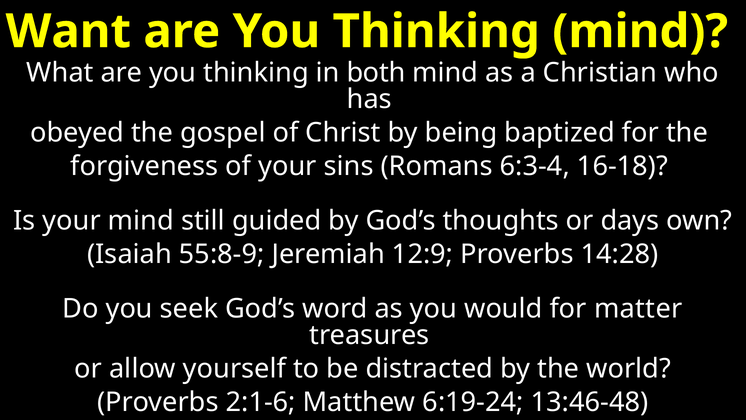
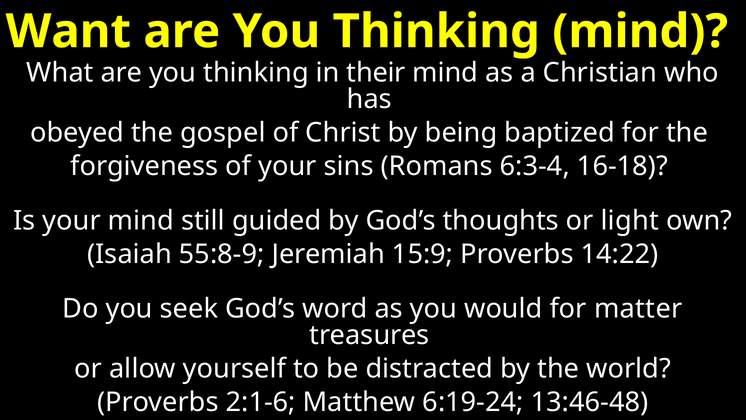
both: both -> their
days: days -> light
12:9: 12:9 -> 15:9
14:28: 14:28 -> 14:22
